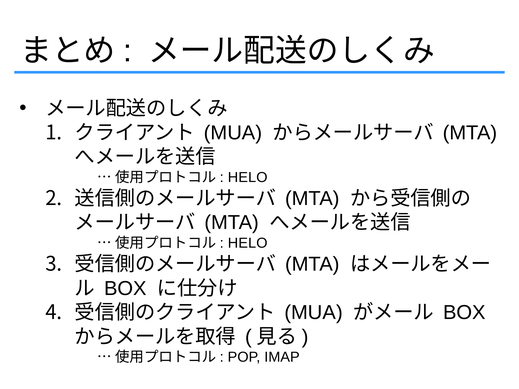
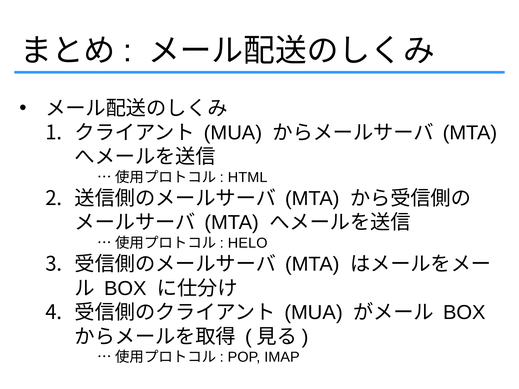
HELO at (248, 177): HELO -> HTML
